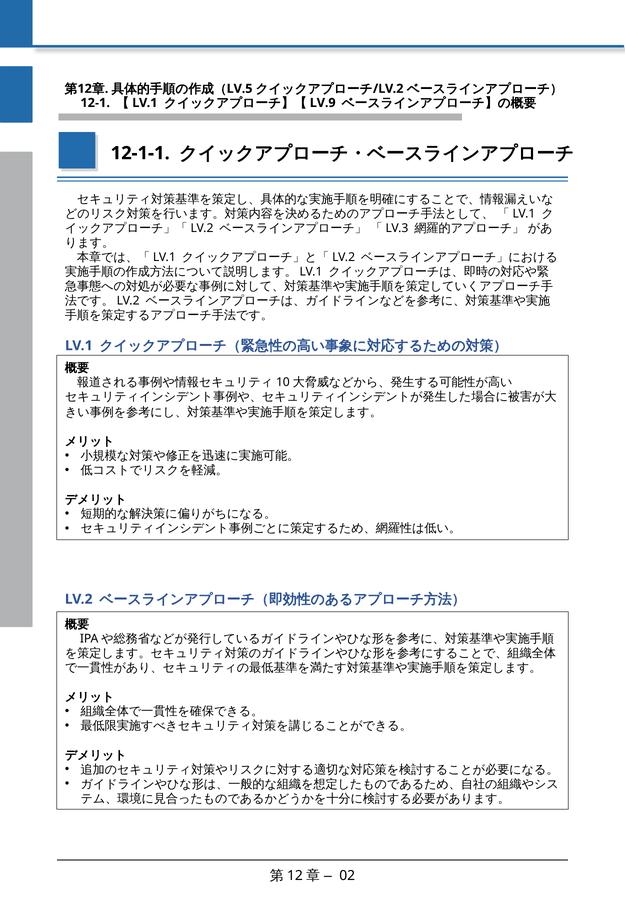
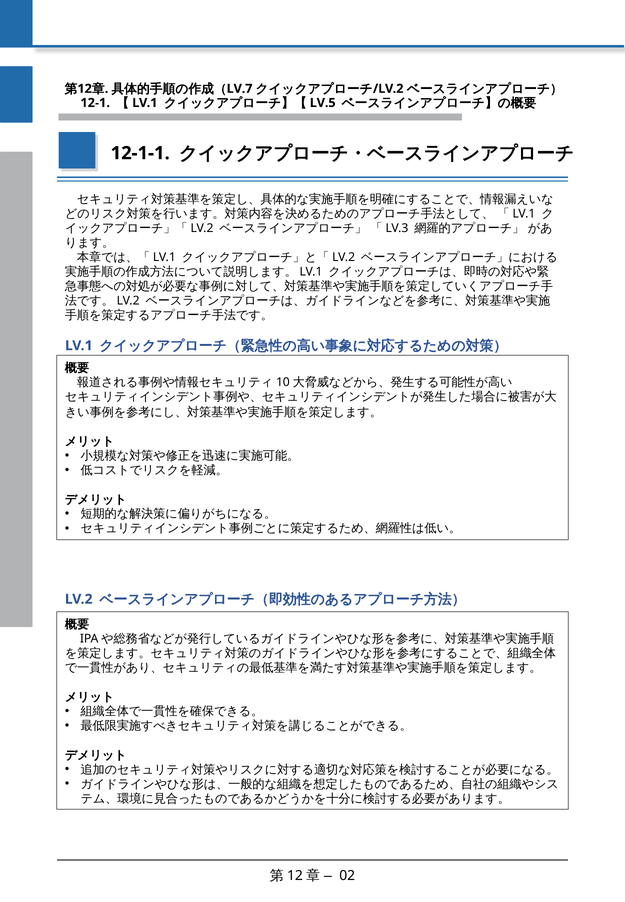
LV.5: LV.5 -> LV.7
LV.9: LV.9 -> LV.5
